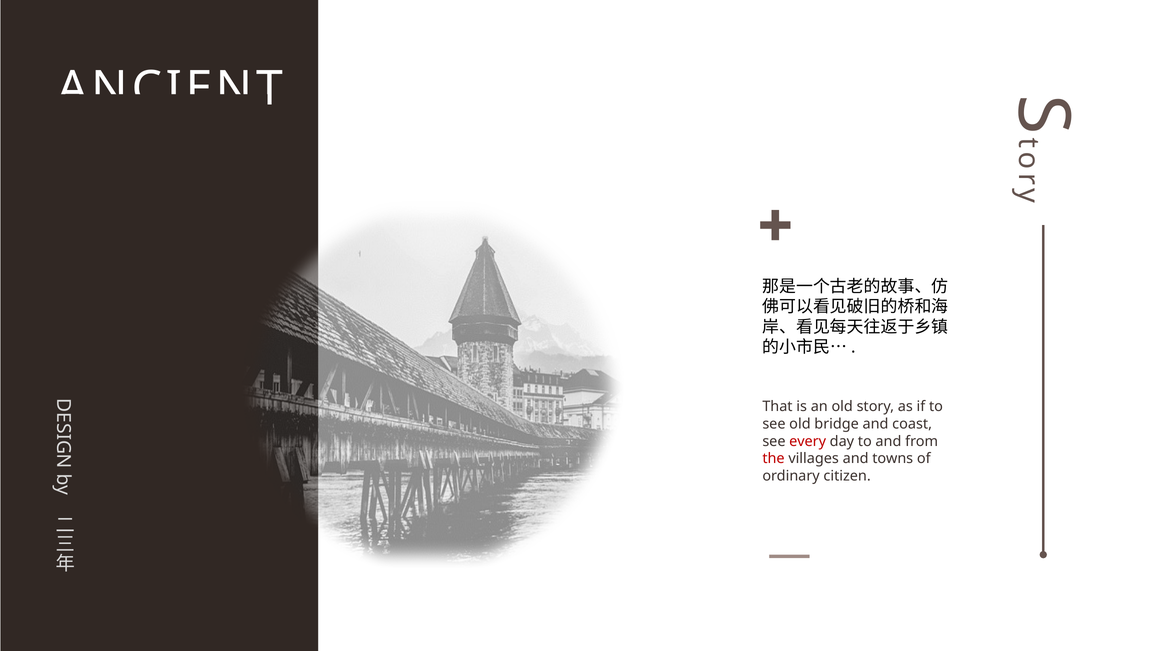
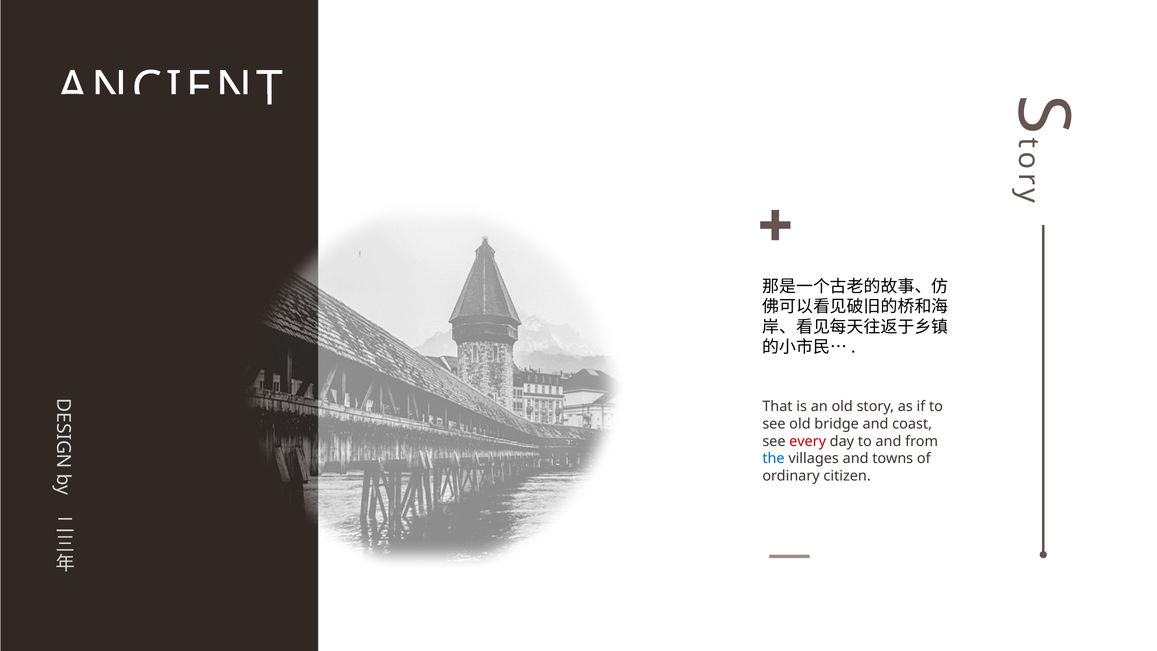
the colour: red -> blue
